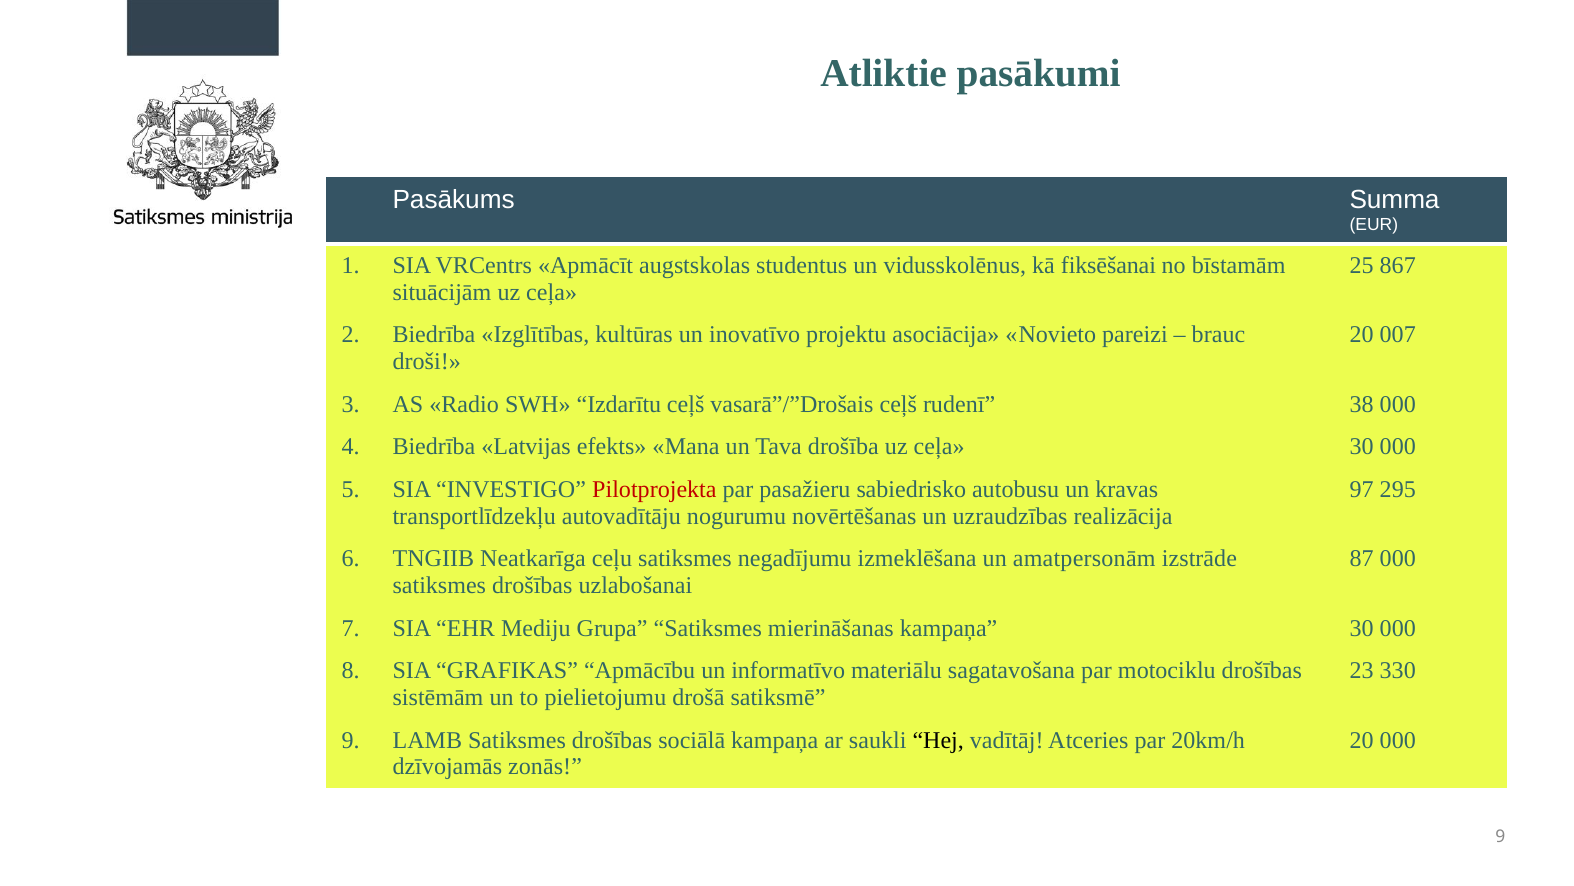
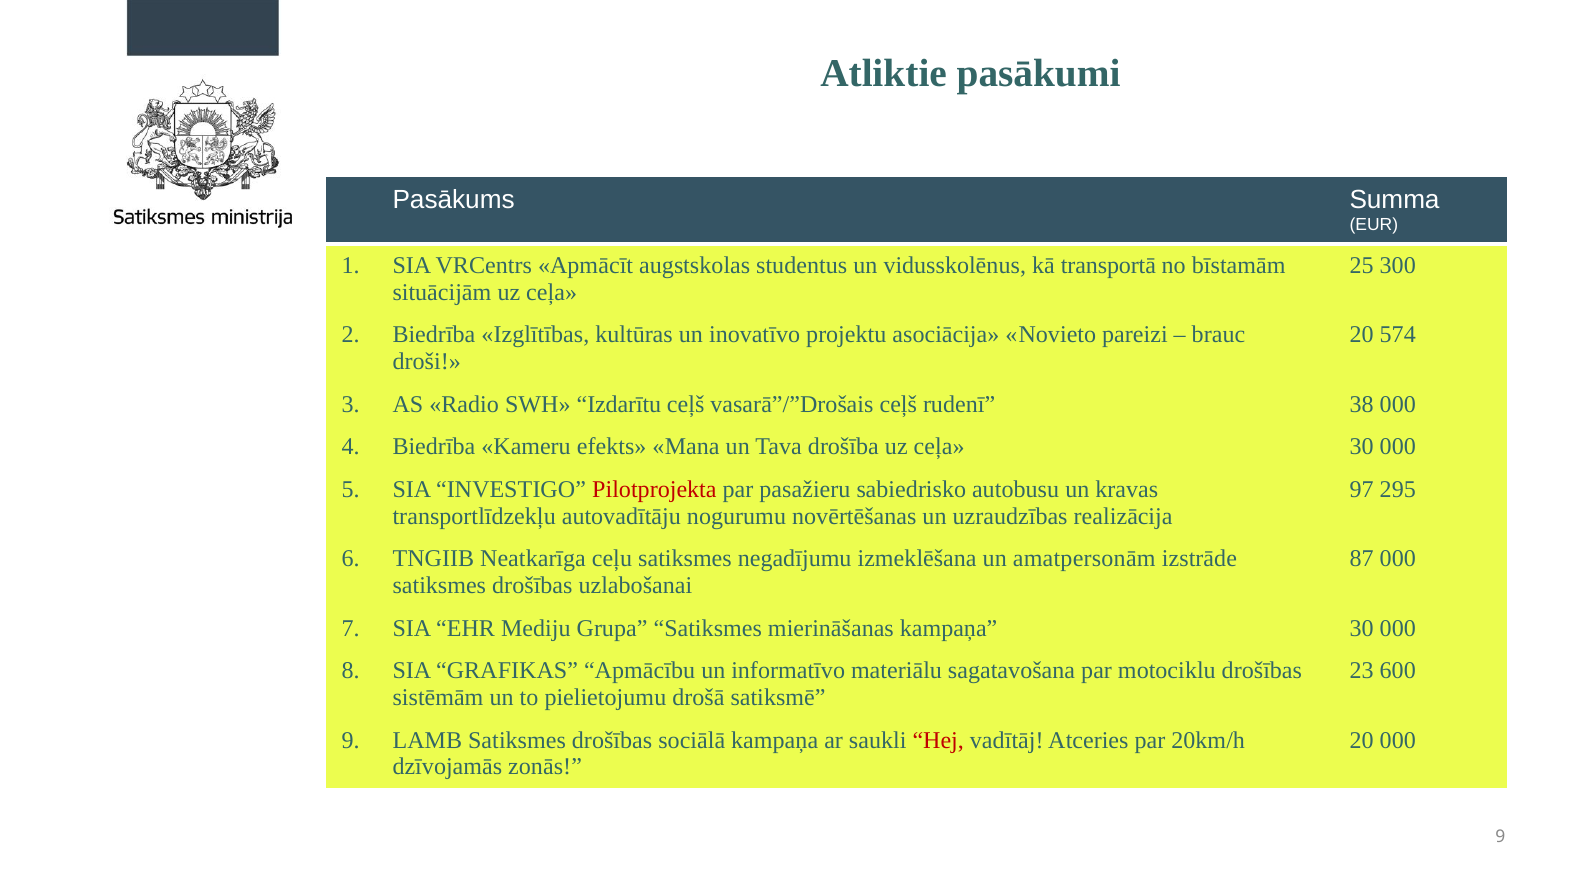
fiksēšanai: fiksēšanai -> transportā
867: 867 -> 300
007: 007 -> 574
Latvijas: Latvijas -> Kameru
330: 330 -> 600
Hej colour: black -> red
